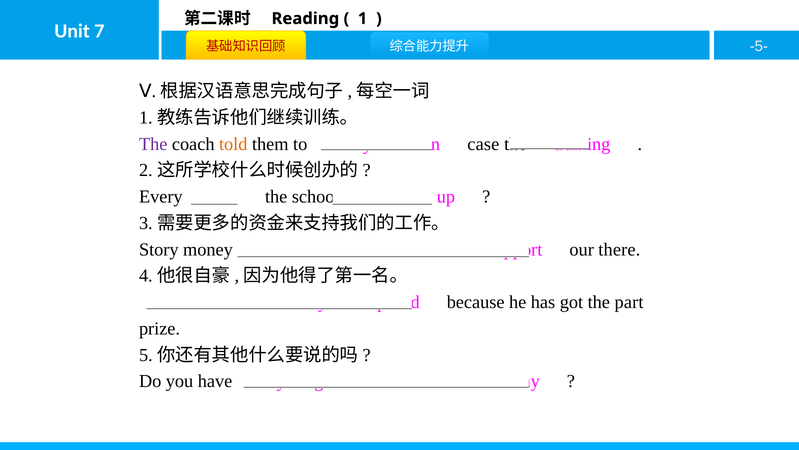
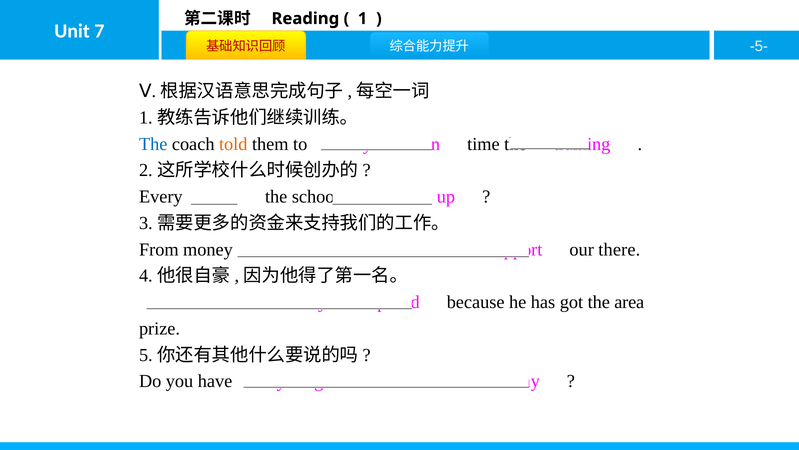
The at (153, 144) colour: purple -> blue
case: case -> time
Story: Story -> From
part: part -> area
